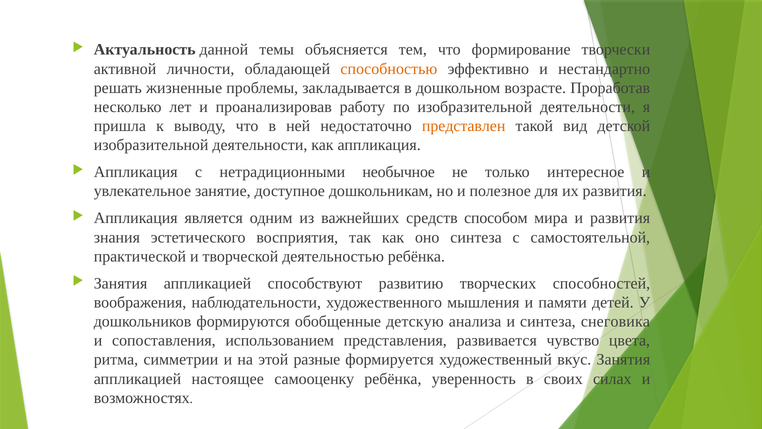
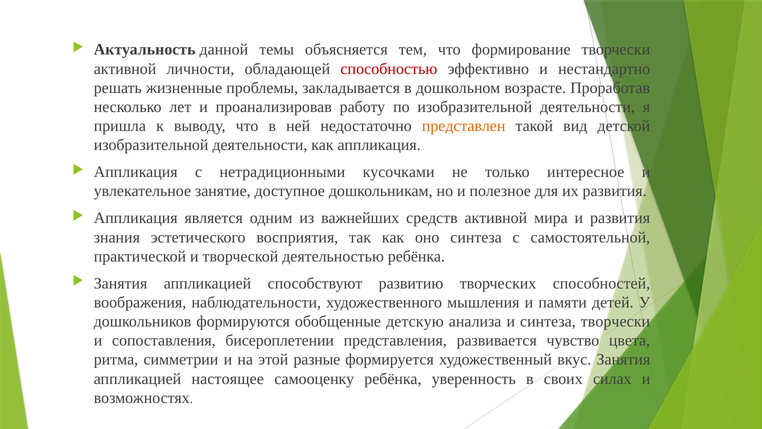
способностью colour: orange -> red
необычное: необычное -> кусочками
средств способом: способом -> активной
синтеза снеговика: снеговика -> творчески
использованием: использованием -> бисероплетении
